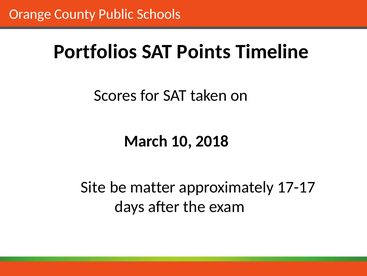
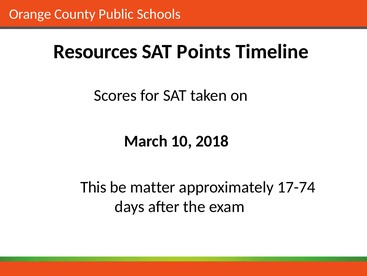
Portfolios: Portfolios -> Resources
Site: Site -> This
17-17: 17-17 -> 17-74
